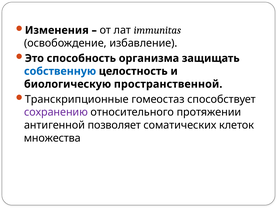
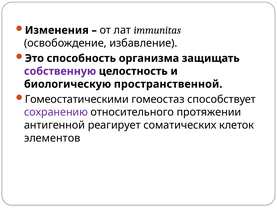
собственную colour: blue -> purple
Транскрипционные: Транскрипционные -> Гомеостатическими
позволяет: позволяет -> реагирует
множества: множества -> элементов
